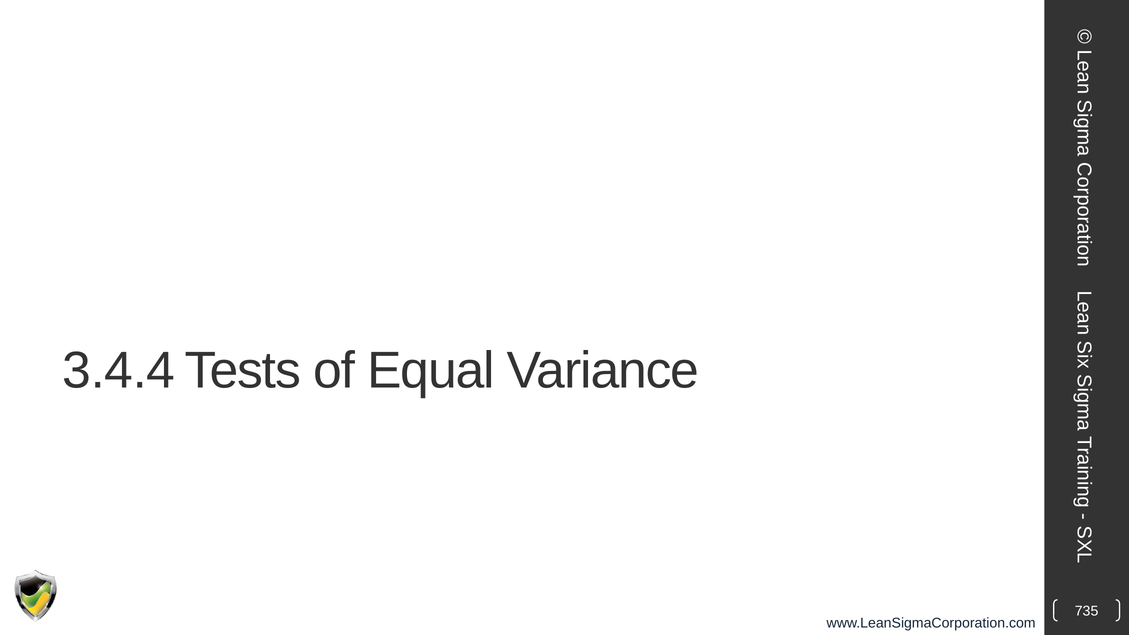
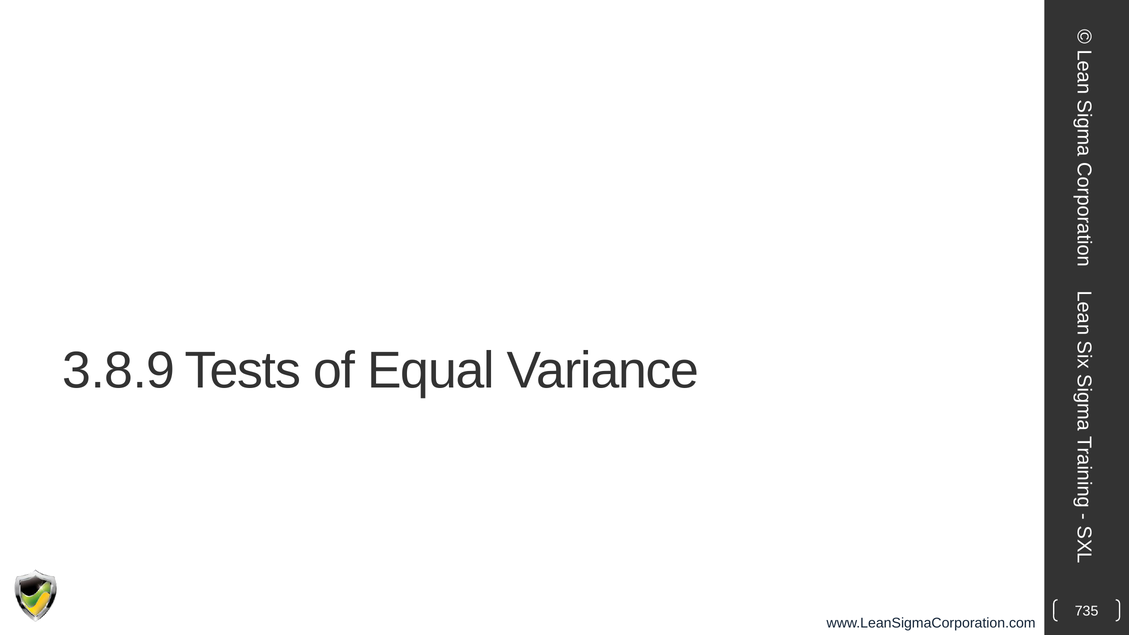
3.4.4: 3.4.4 -> 3.8.9
